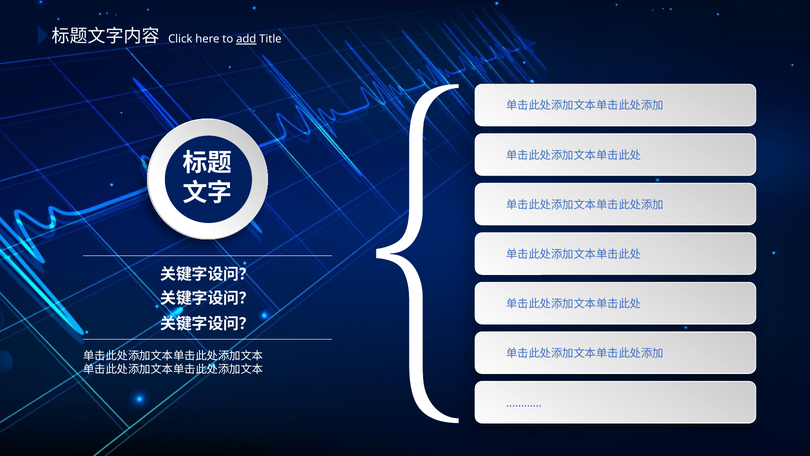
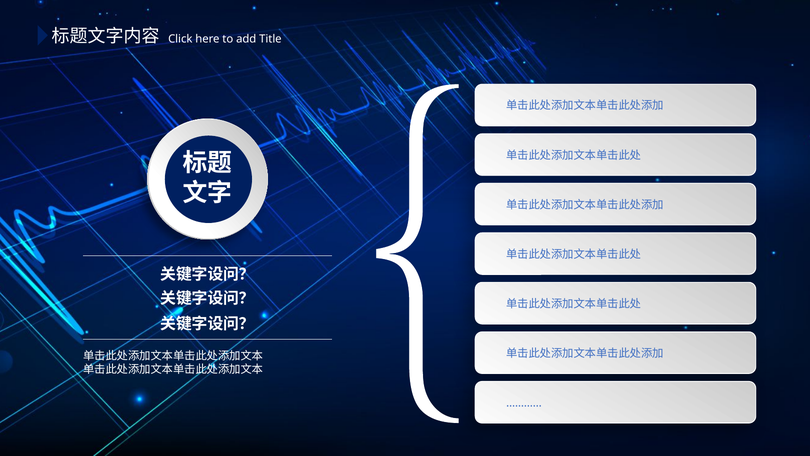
add underline: present -> none
